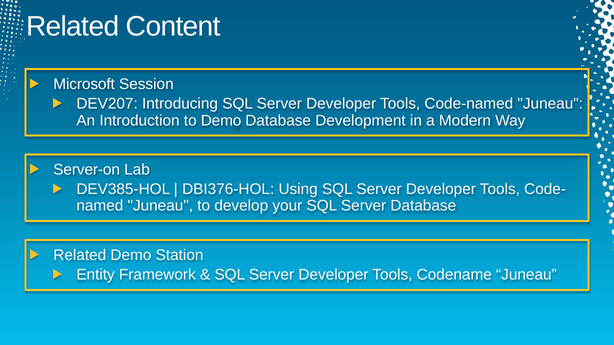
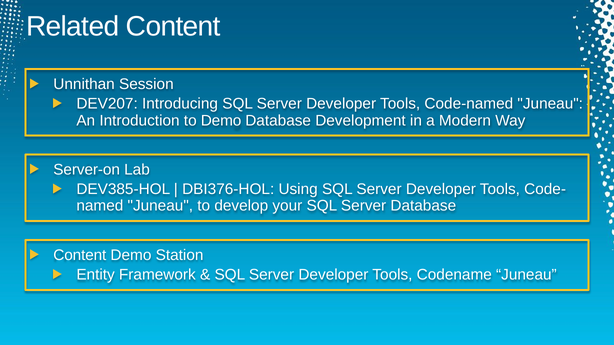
Microsoft: Microsoft -> Unnithan
Related at (80, 255): Related -> Content
